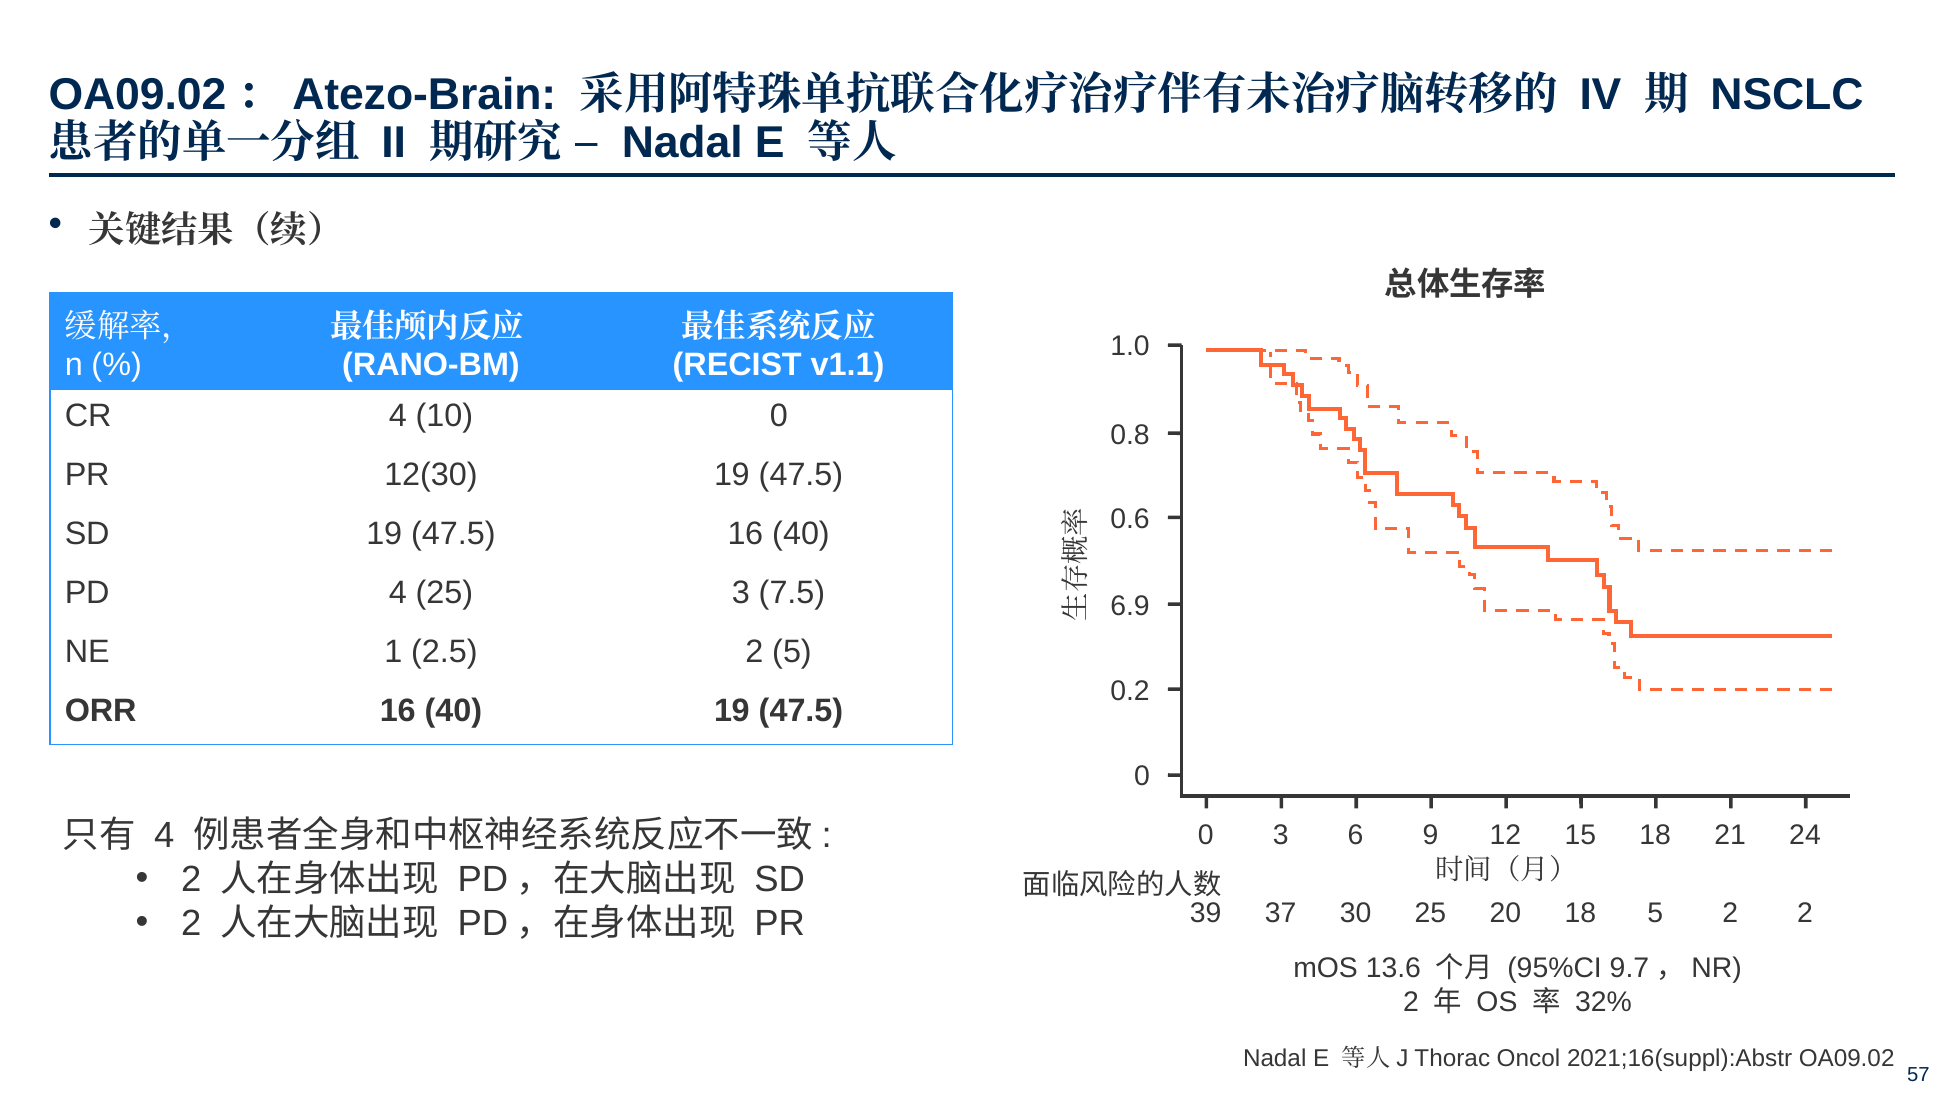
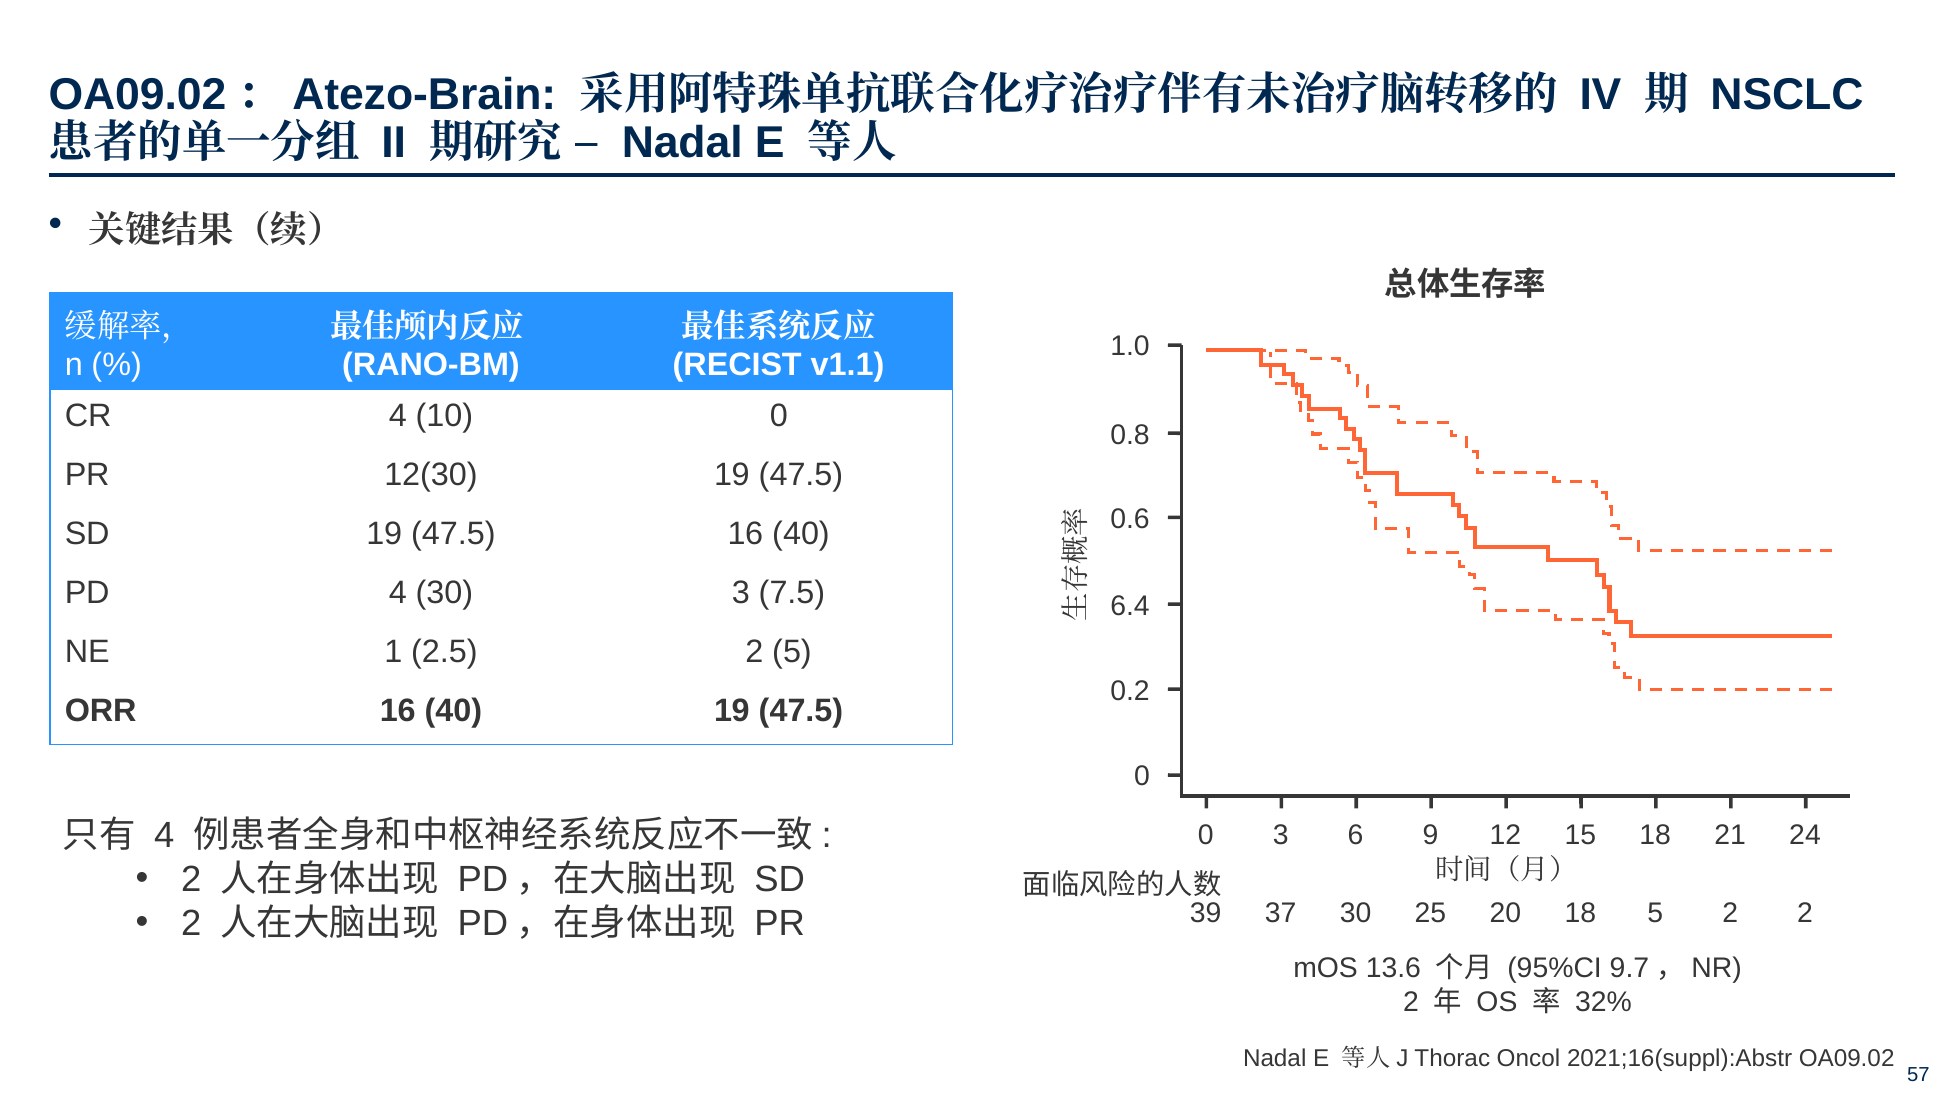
4 25: 25 -> 30
6.9: 6.9 -> 6.4
